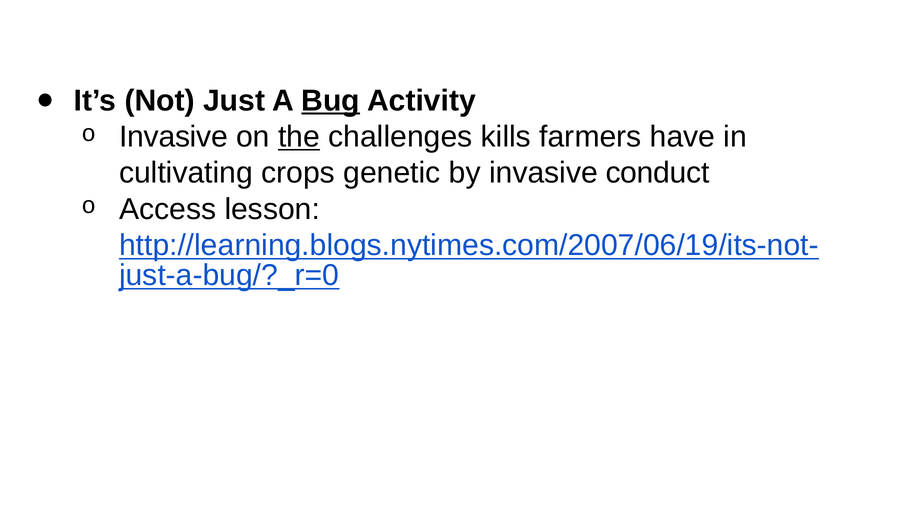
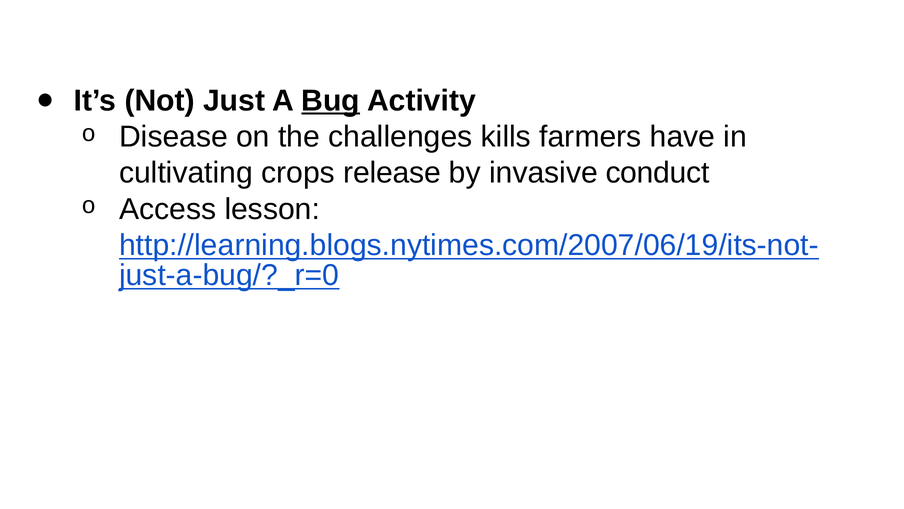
Invasive at (174, 137): Invasive -> Disease
the underline: present -> none
genetic: genetic -> release
